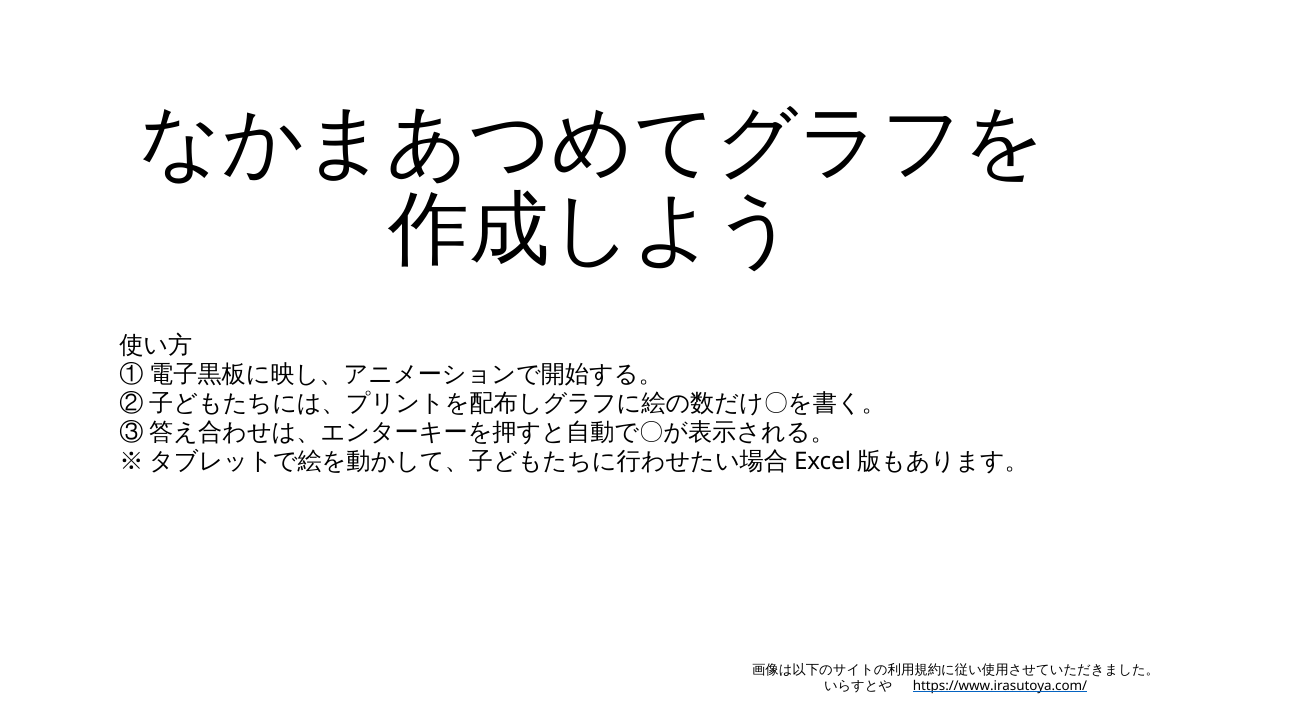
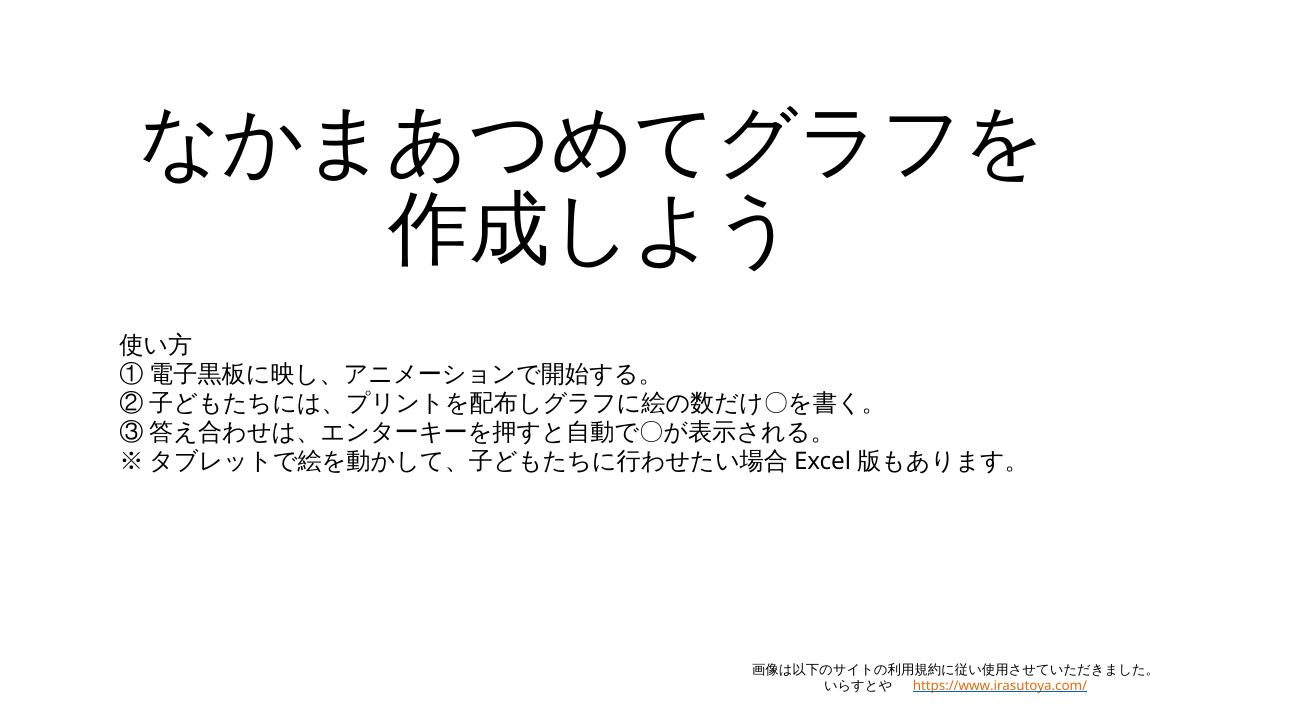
https://www.irasutoya.com/ colour: black -> orange
